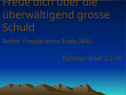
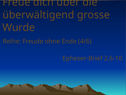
Schuld: Schuld -> Wurde
